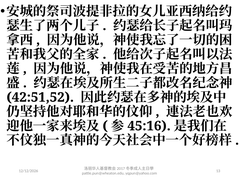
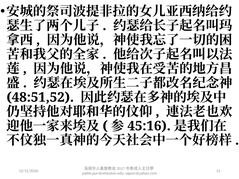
42:51,52: 42:51,52 -> 48:51,52
